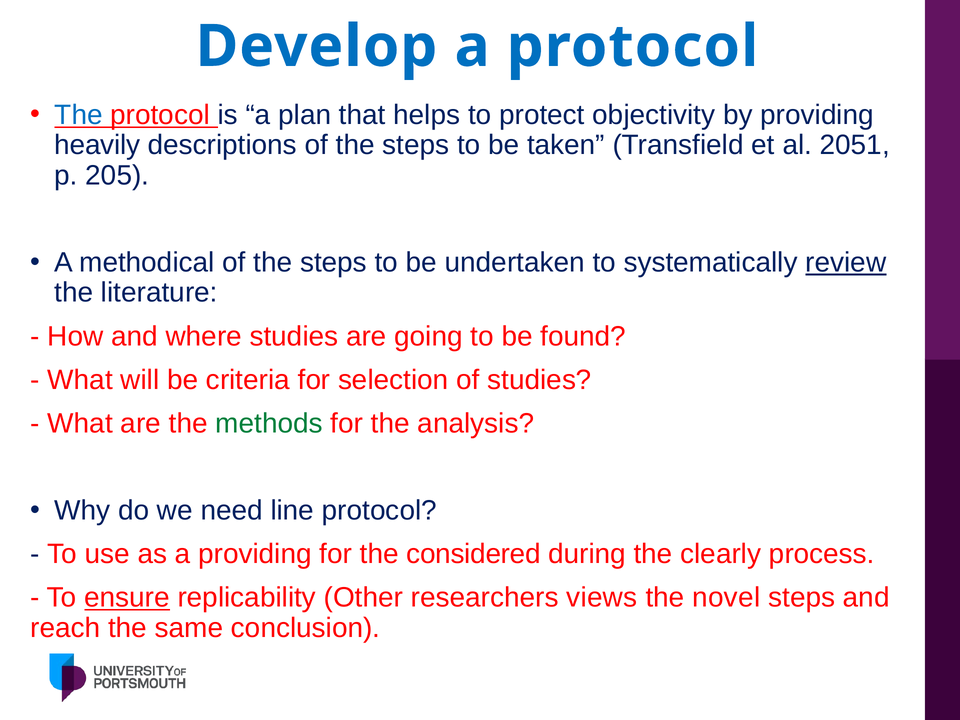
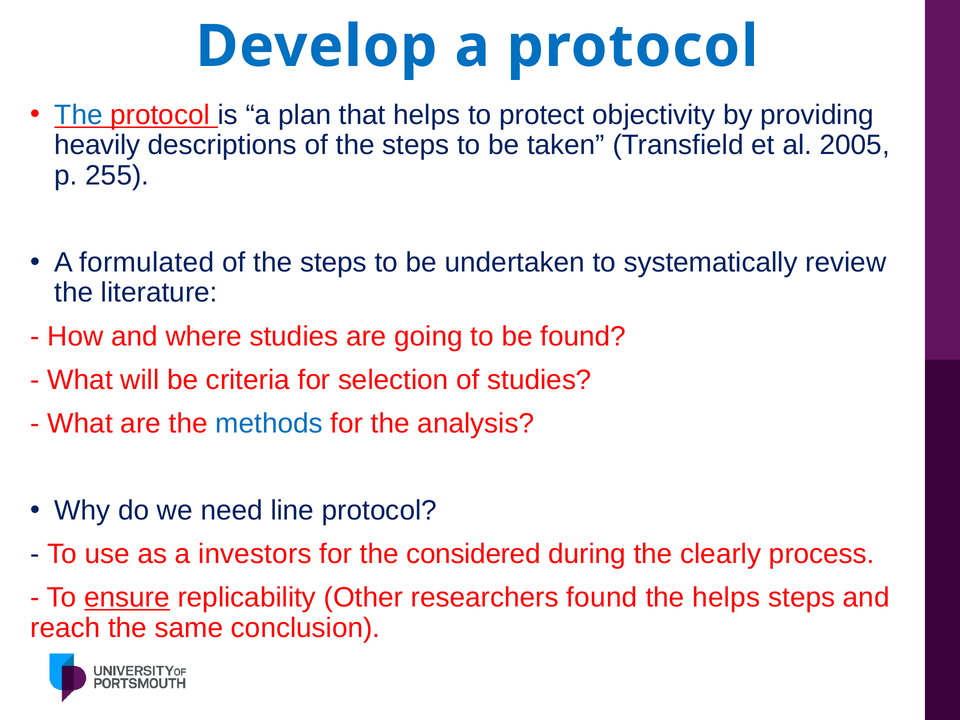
2051: 2051 -> 2005
205: 205 -> 255
methodical: methodical -> formulated
review underline: present -> none
methods colour: green -> blue
a providing: providing -> investors
researchers views: views -> found
the novel: novel -> helps
